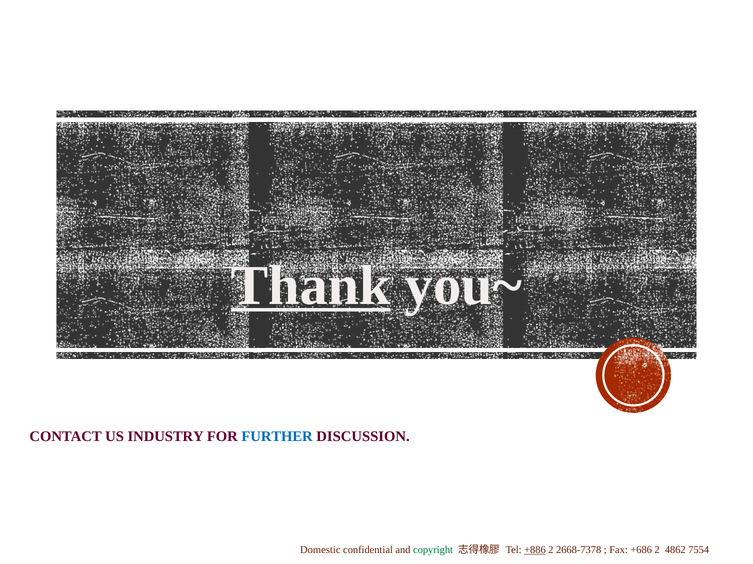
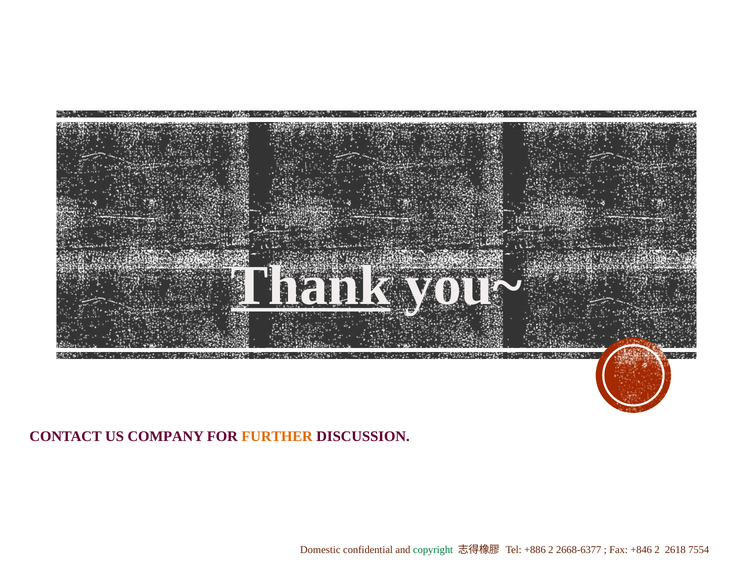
INDUSTRY: INDUSTRY -> COMPANY
FURTHER colour: blue -> orange
+886 underline: present -> none
2668-7378: 2668-7378 -> 2668-6377
+686: +686 -> +846
4862: 4862 -> 2618
